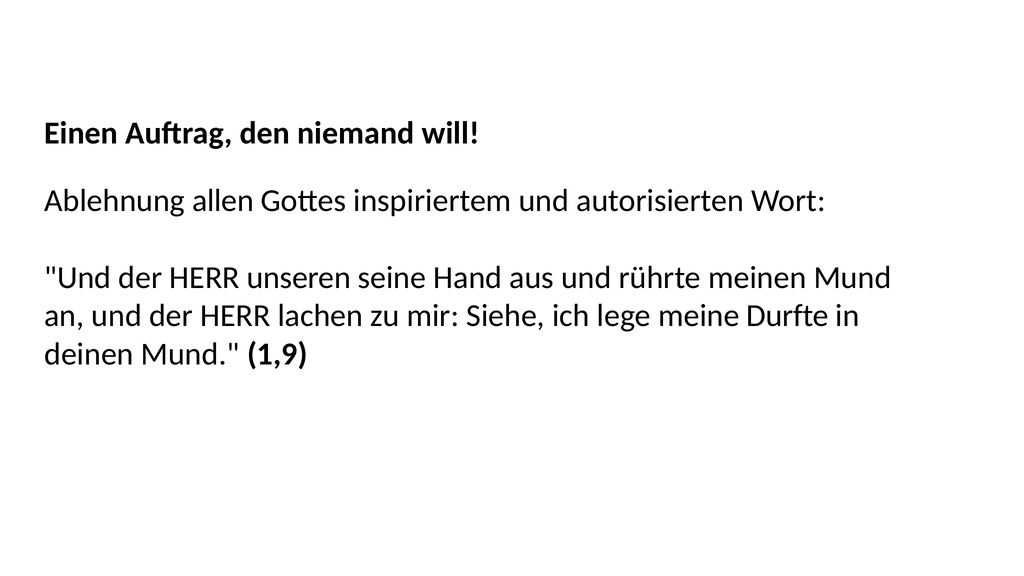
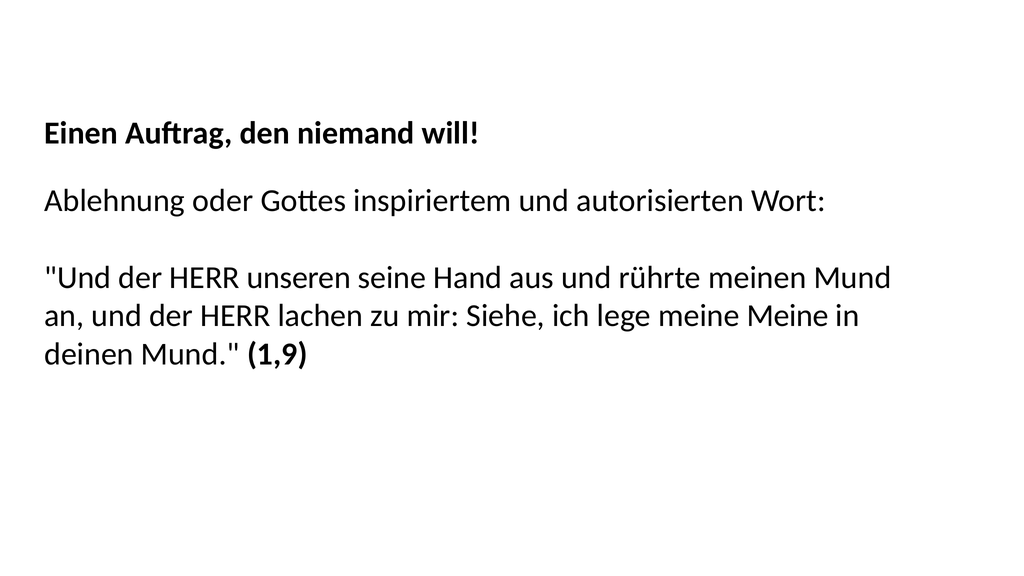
allen: allen -> oder
meine Durfte: Durfte -> Meine
